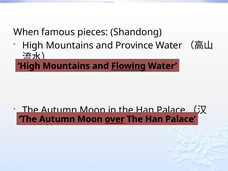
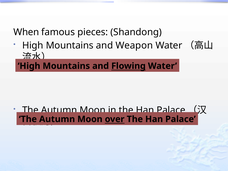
Province: Province -> Weapon
